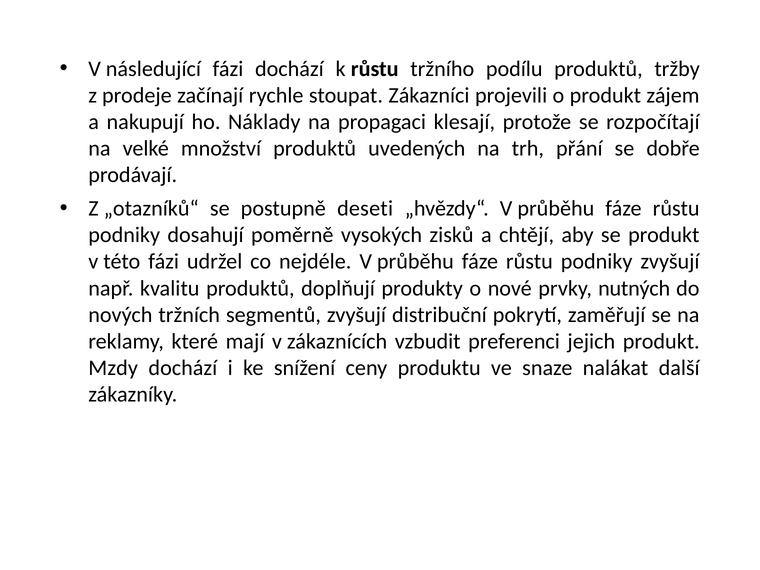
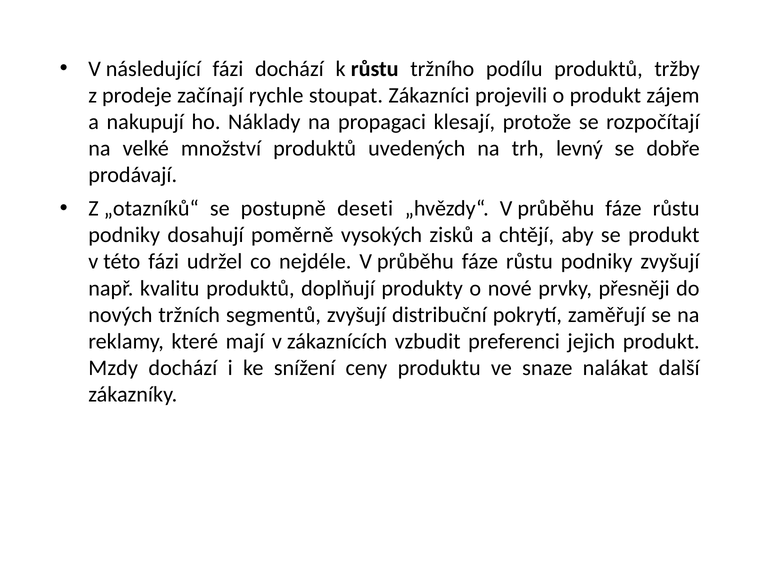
přání: přání -> levný
nutných: nutných -> přesněji
